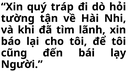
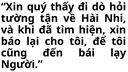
tráp: tráp -> thấy
lãnh: lãnh -> hiện
